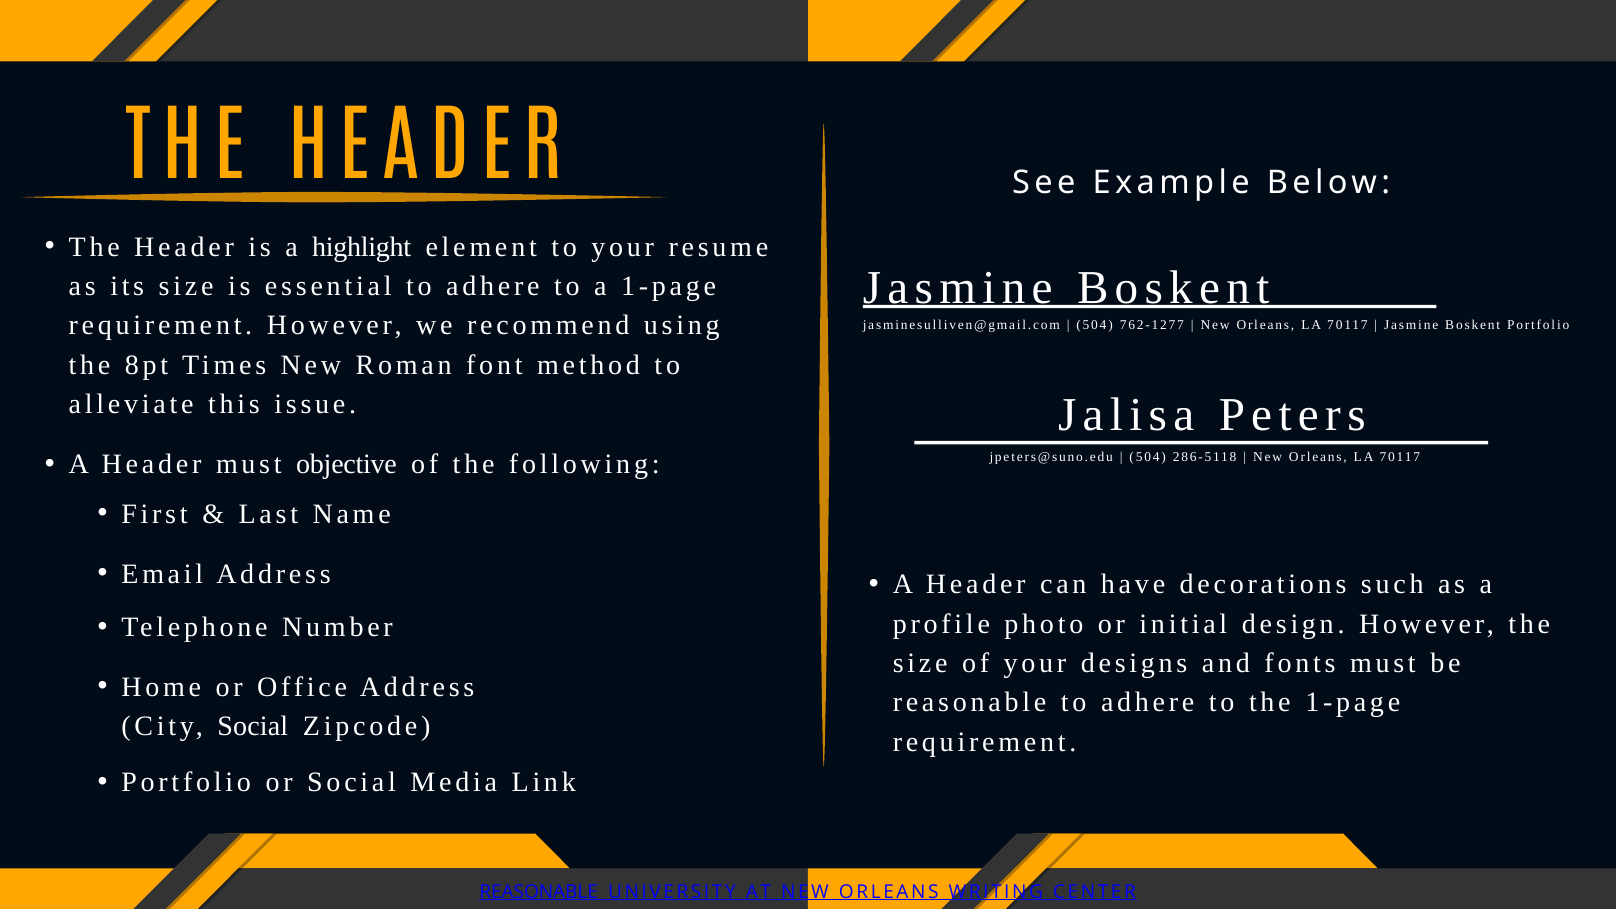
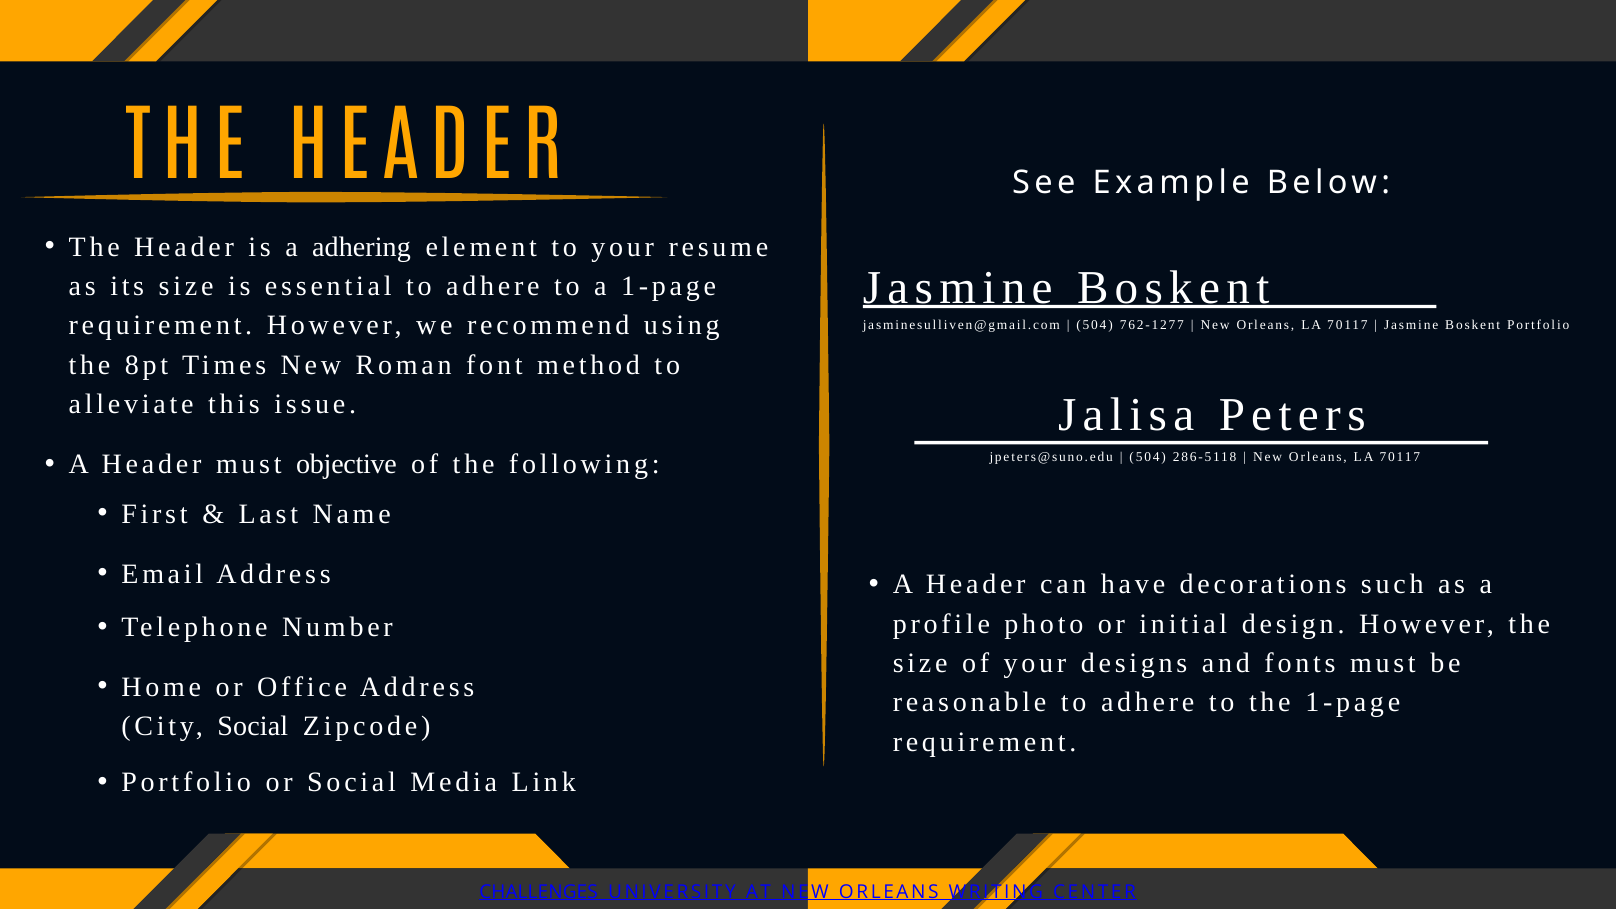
highlight: highlight -> adhering
REASONABLE at (539, 892): REASONABLE -> CHALLENGES
